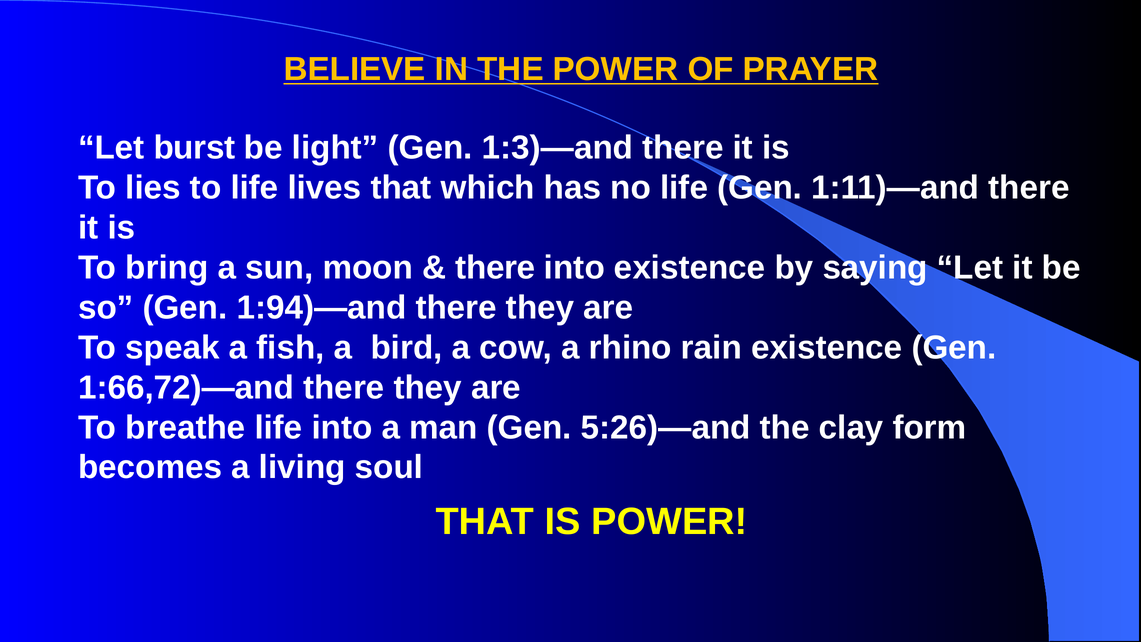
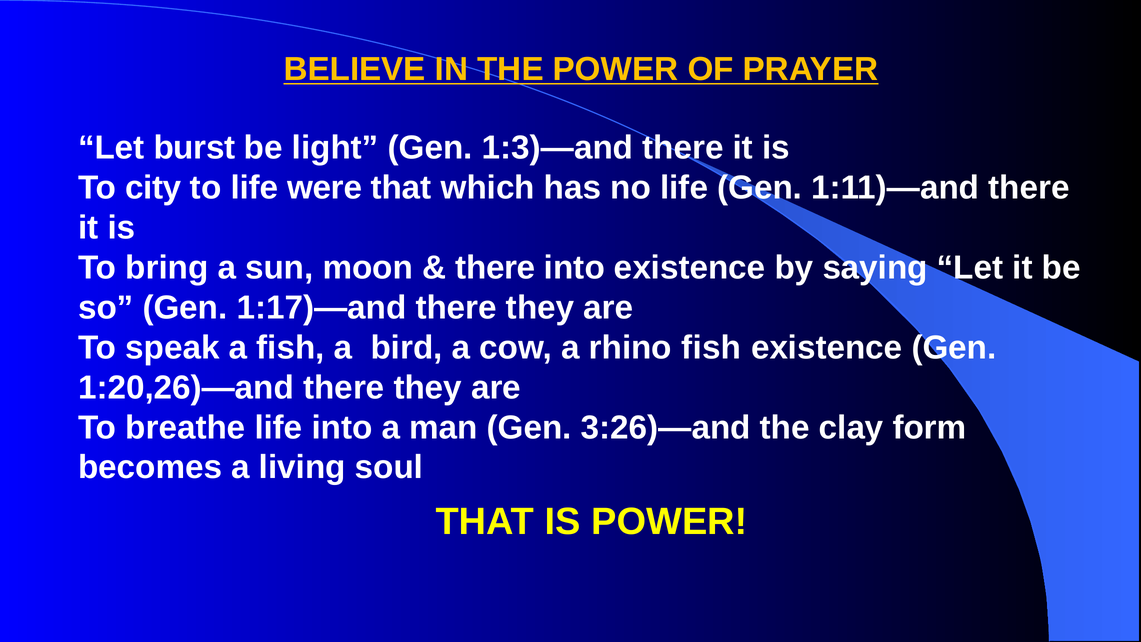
lies: lies -> city
lives: lives -> were
1:94)—and: 1:94)—and -> 1:17)—and
rhino rain: rain -> fish
1:66,72)—and: 1:66,72)—and -> 1:20,26)—and
5:26)—and: 5:26)—and -> 3:26)—and
